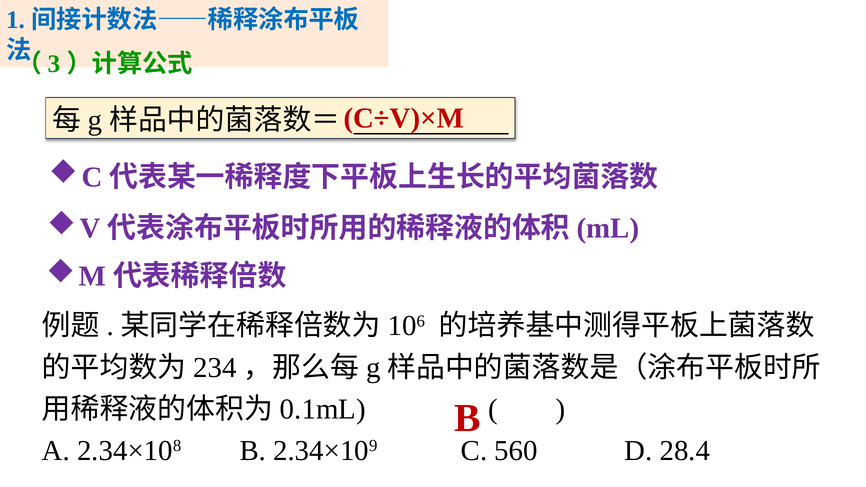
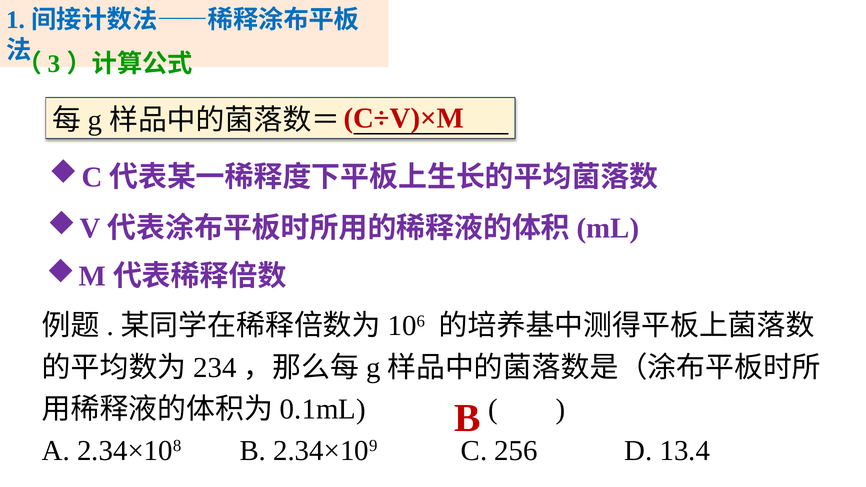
560: 560 -> 256
28.4: 28.4 -> 13.4
